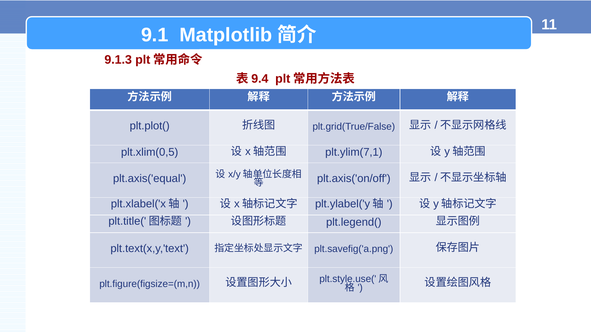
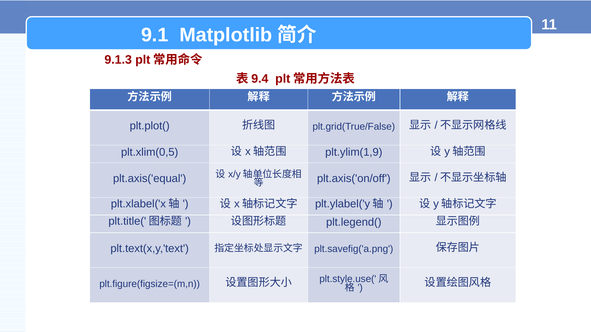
plt.ylim(7,1: plt.ylim(7,1 -> plt.ylim(1,9
